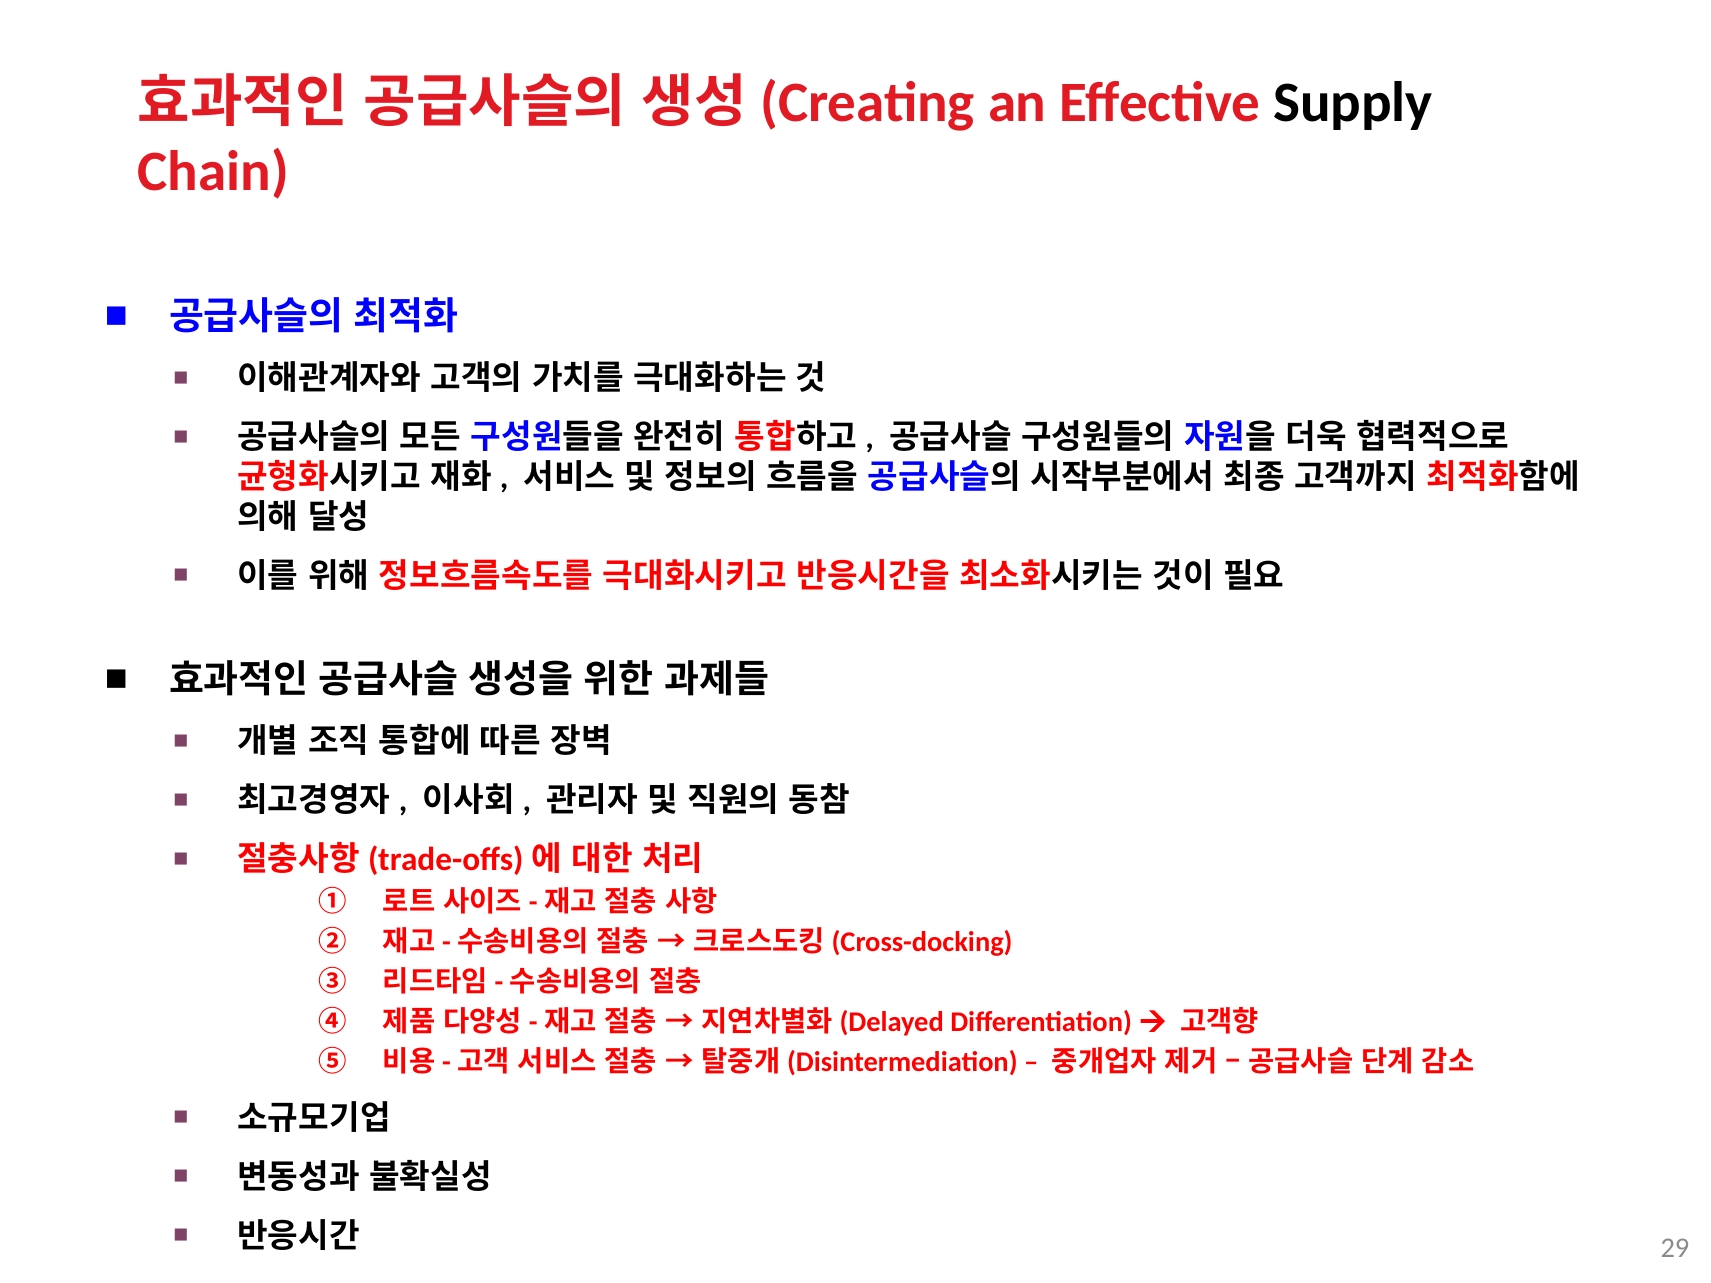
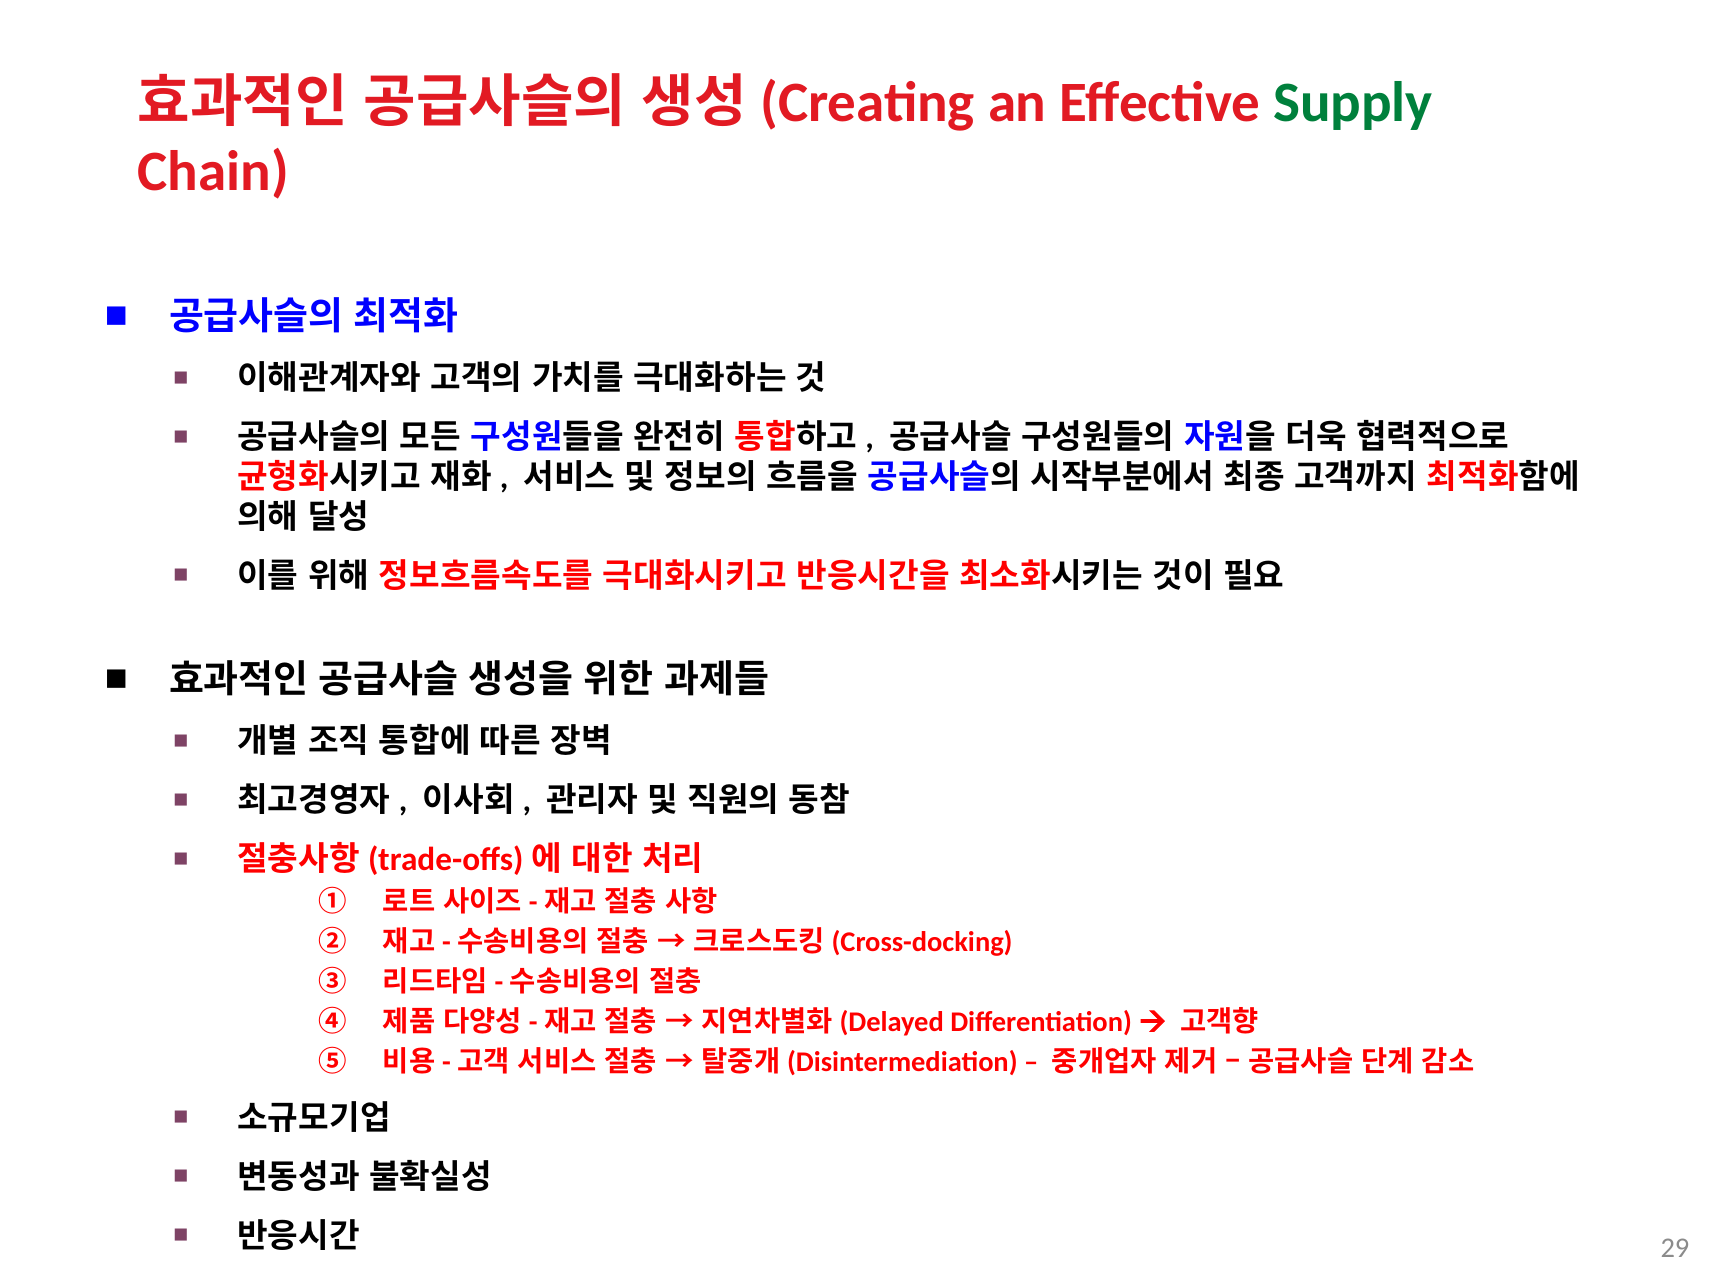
Supply colour: black -> green
